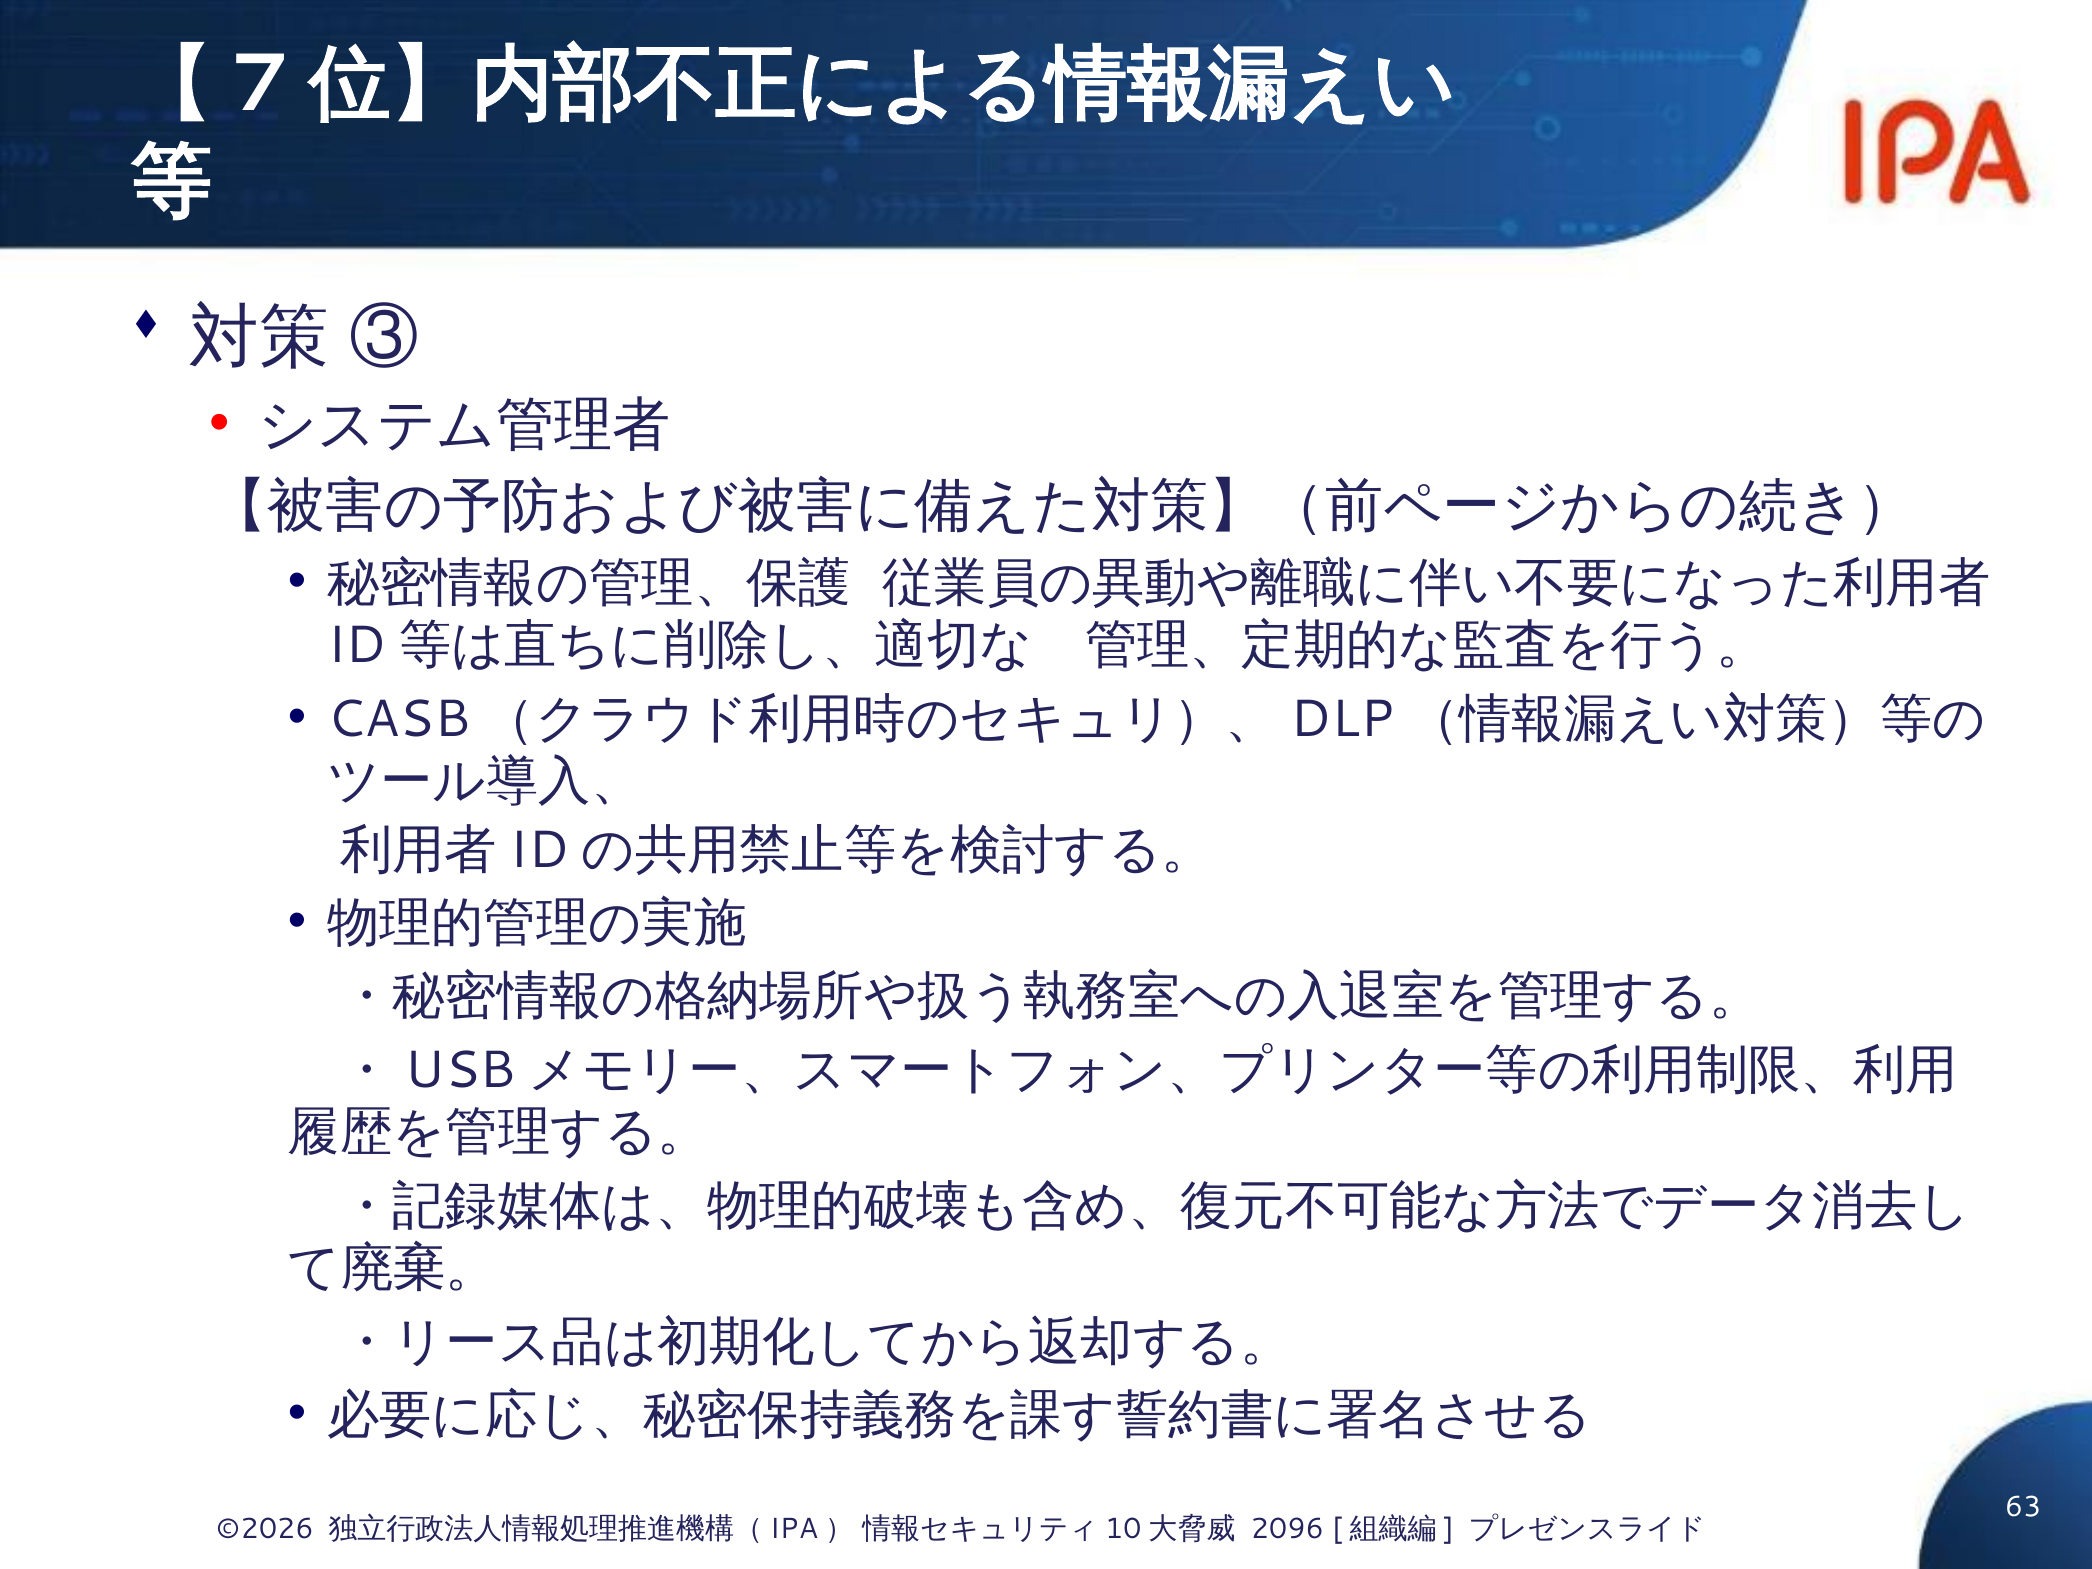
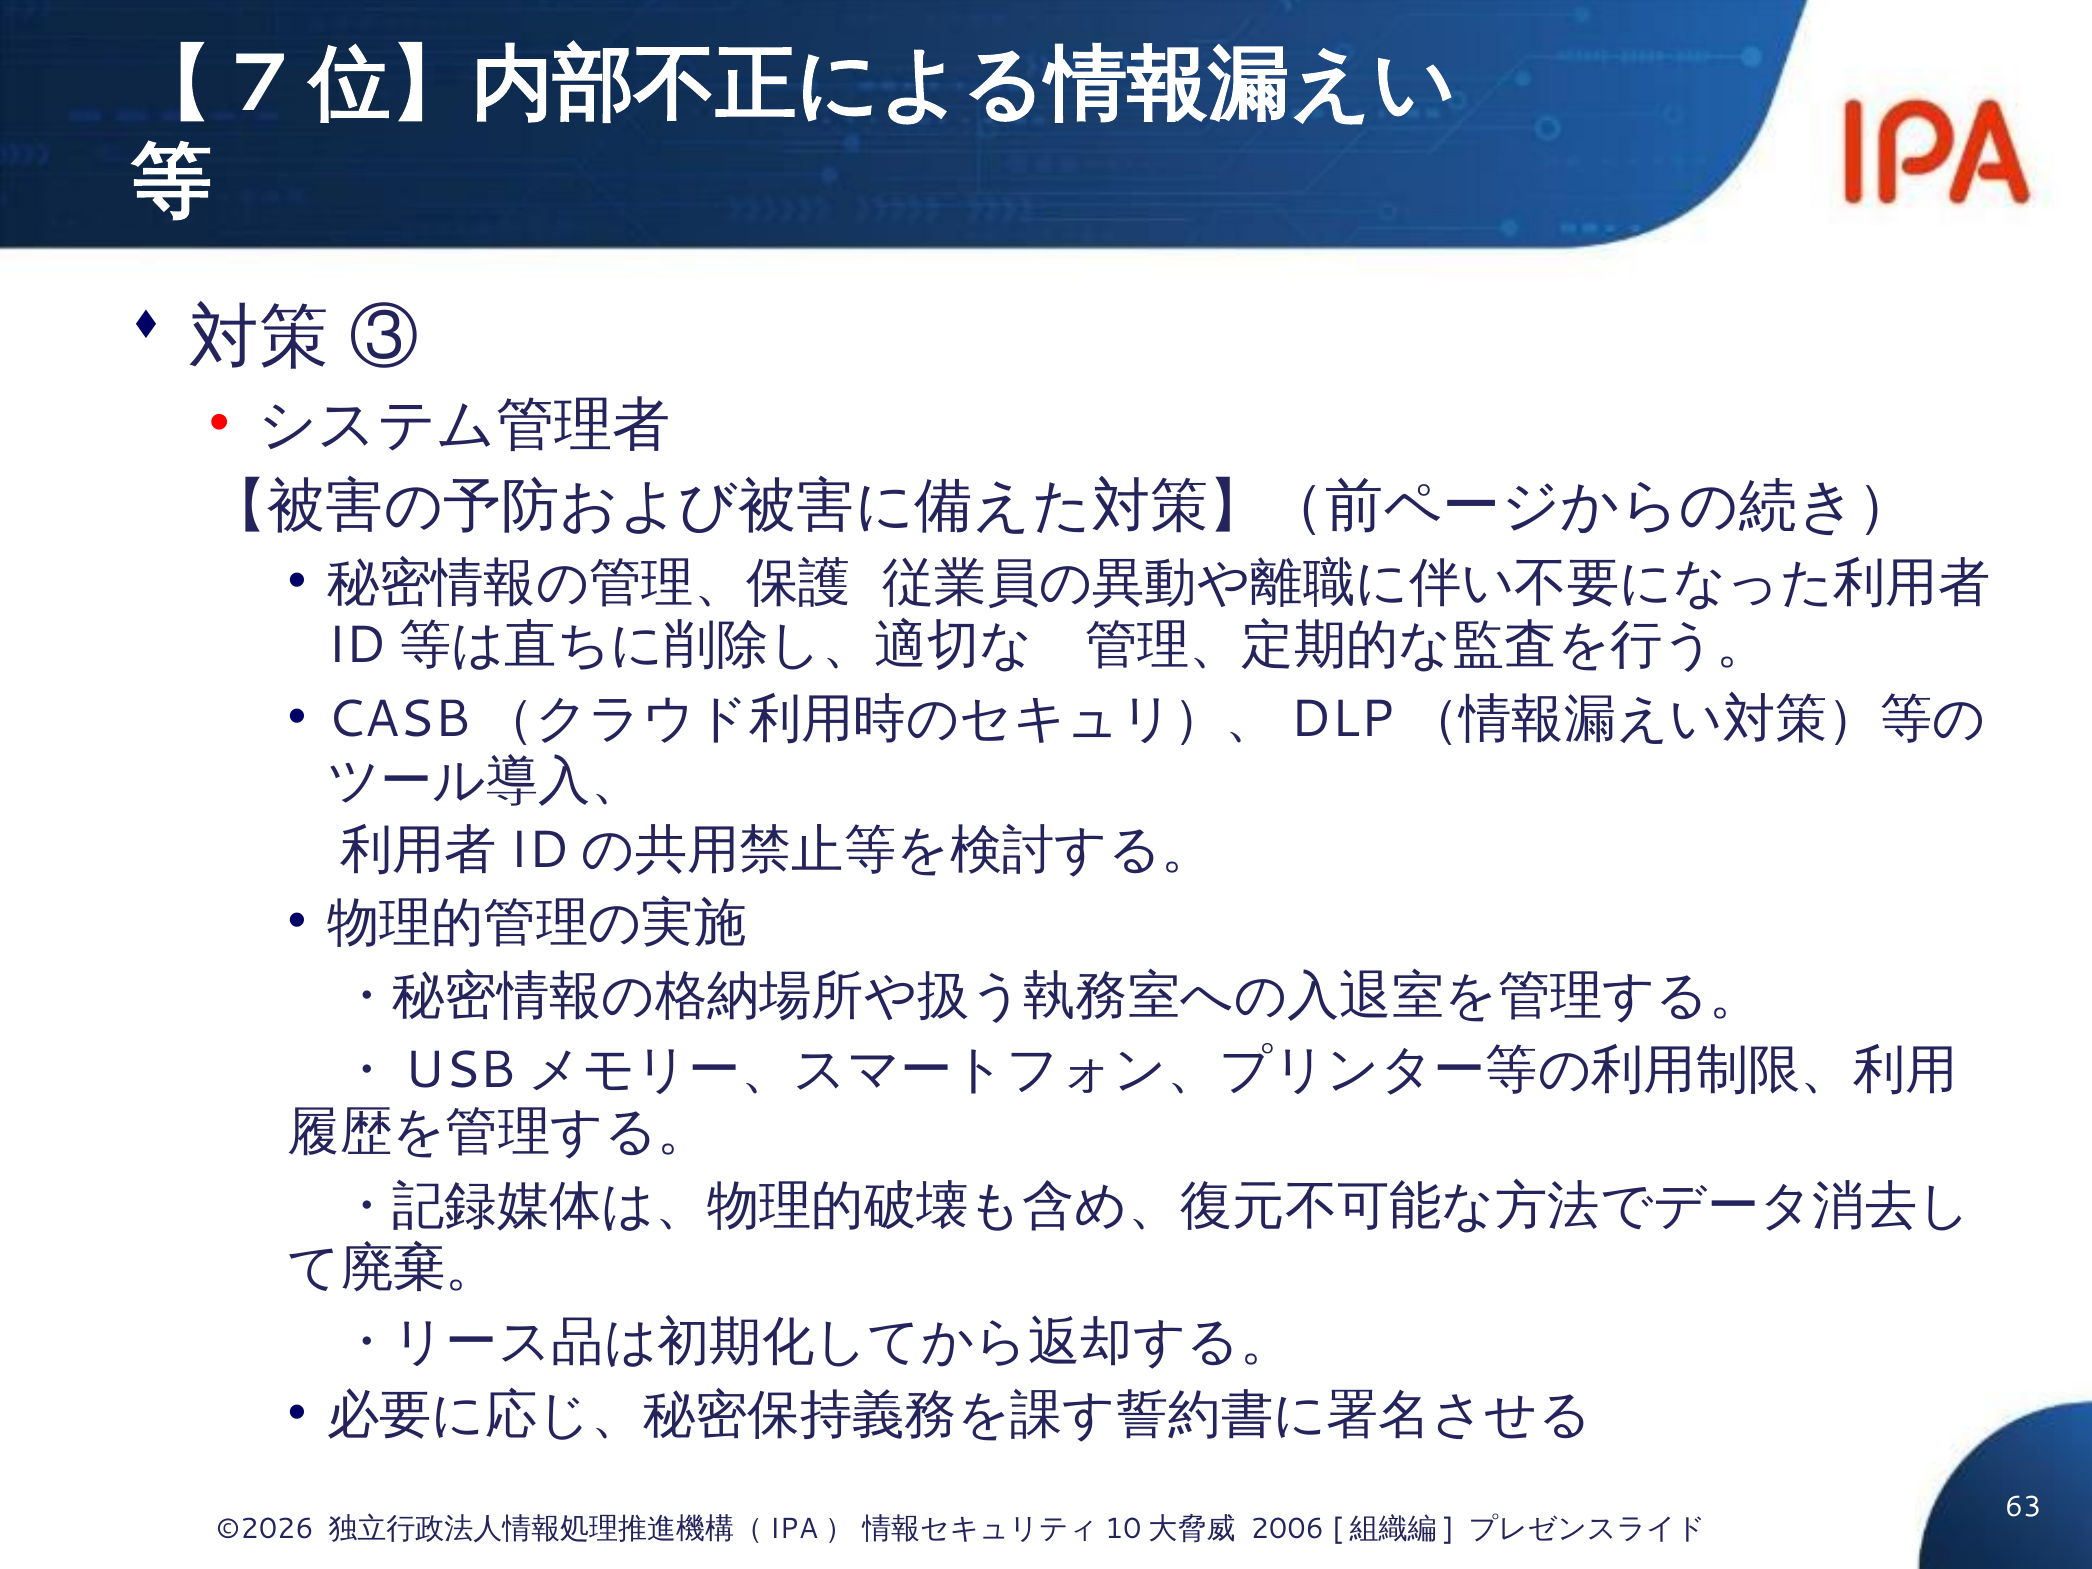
2096: 2096 -> 2006
